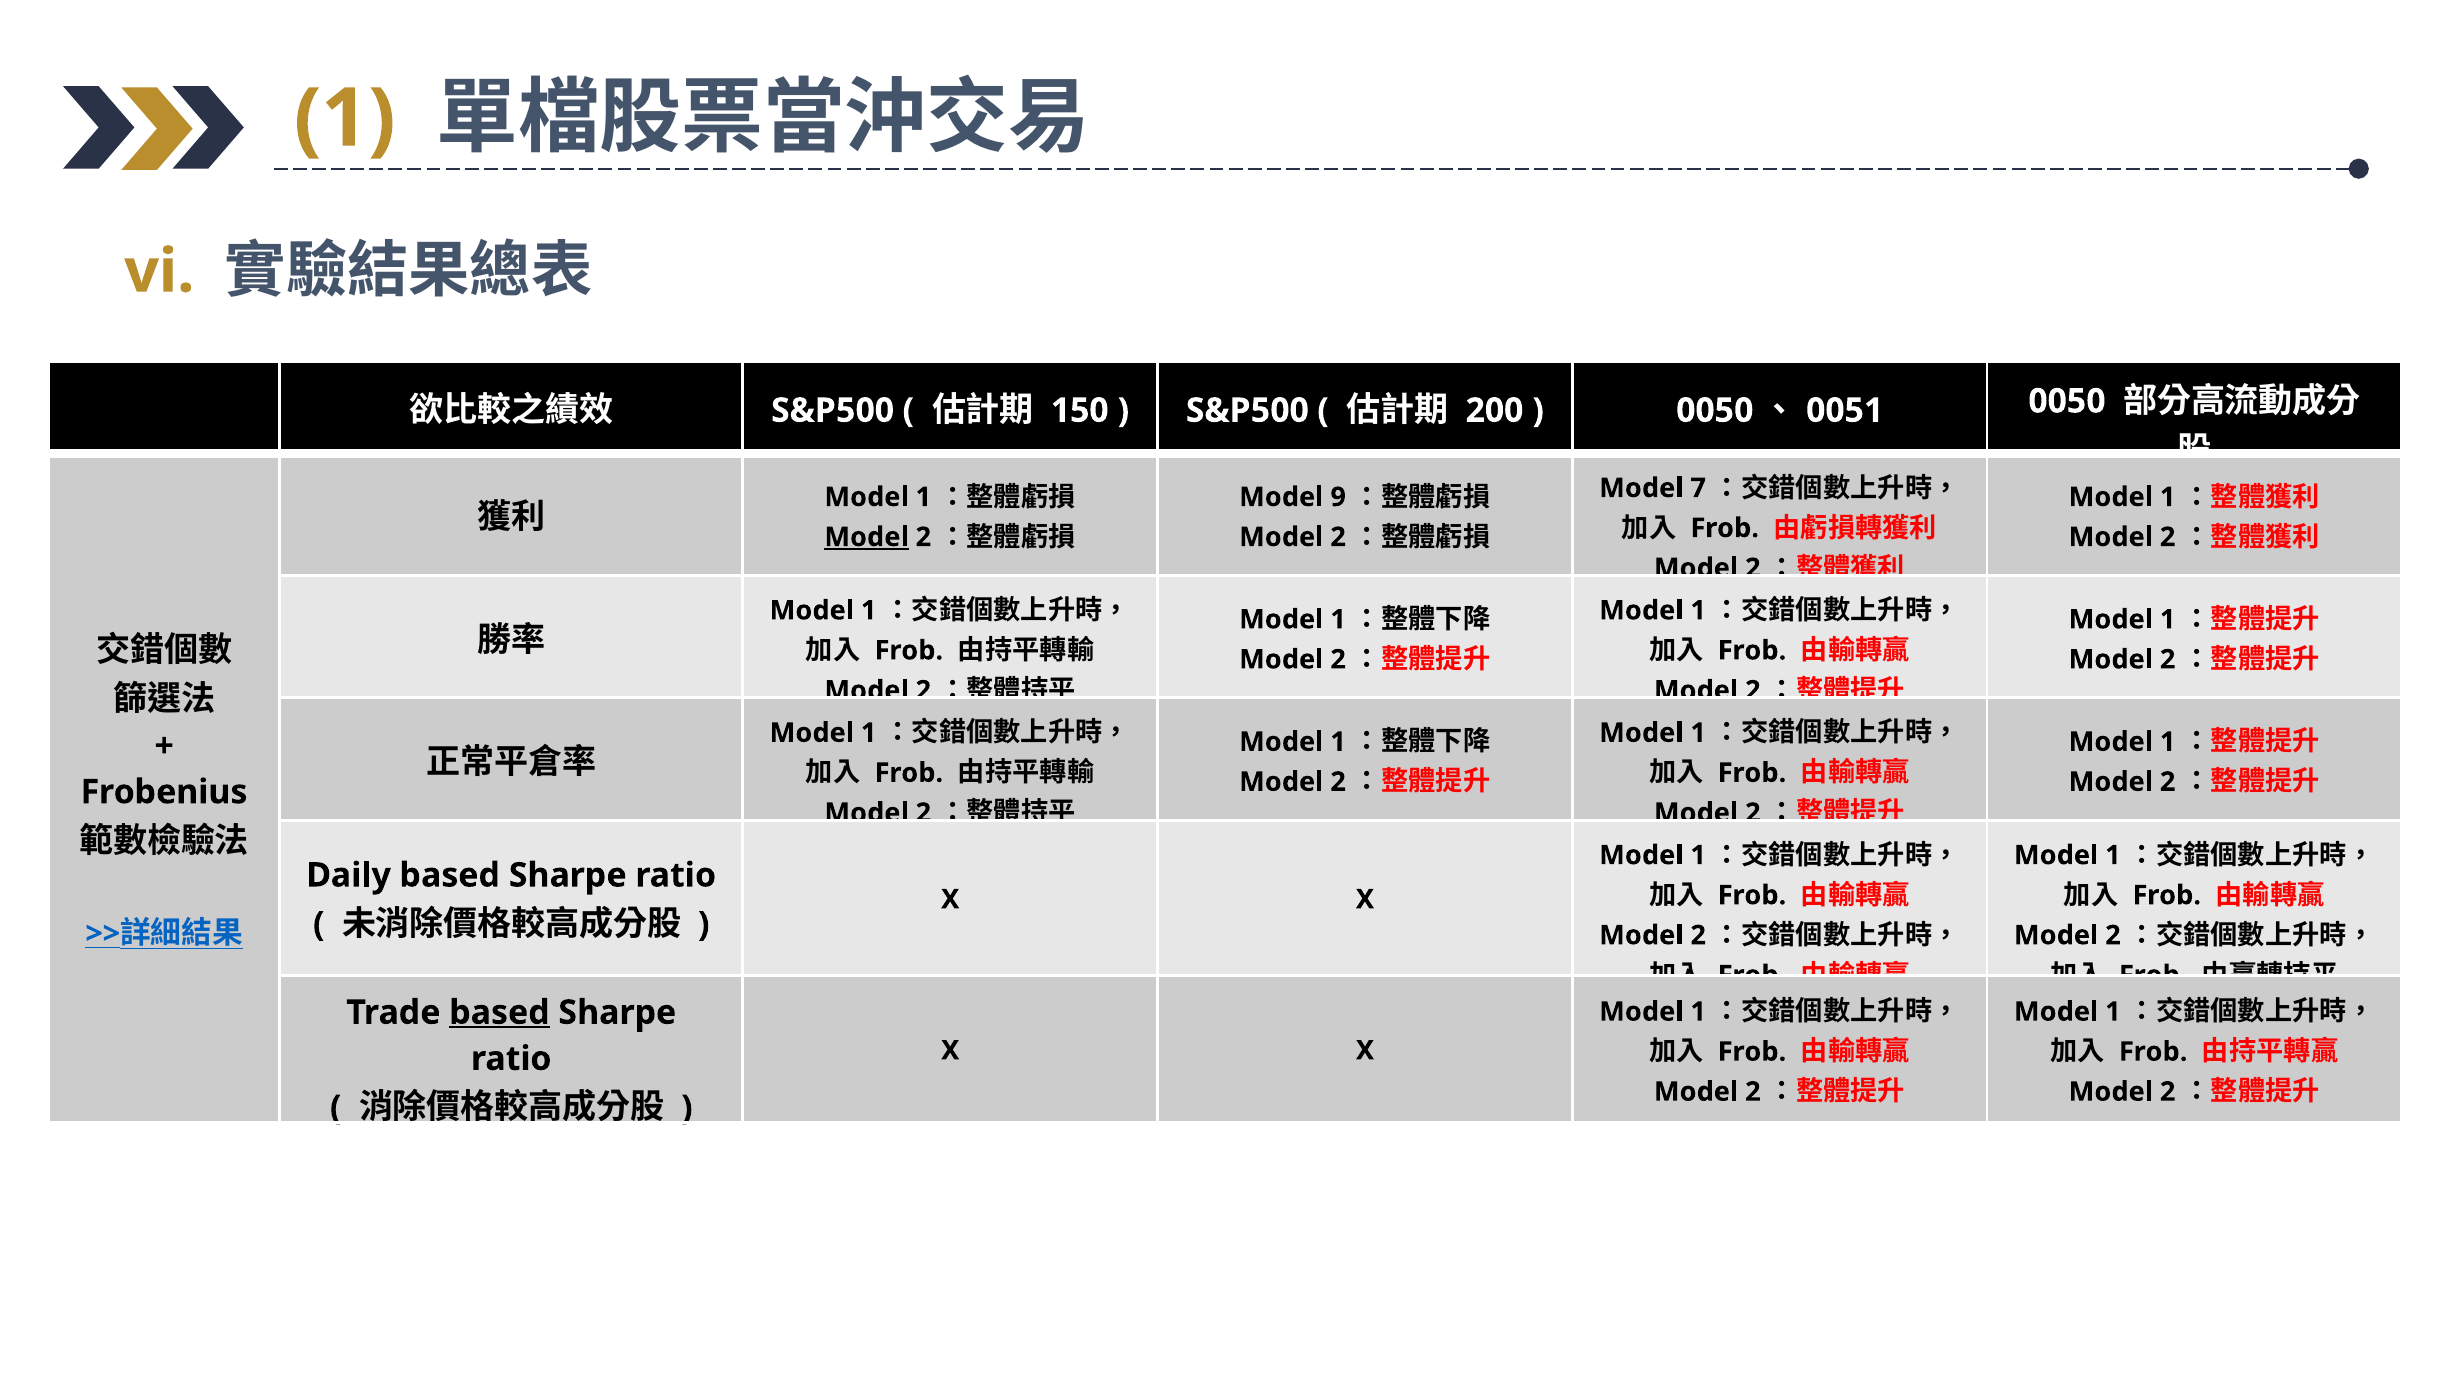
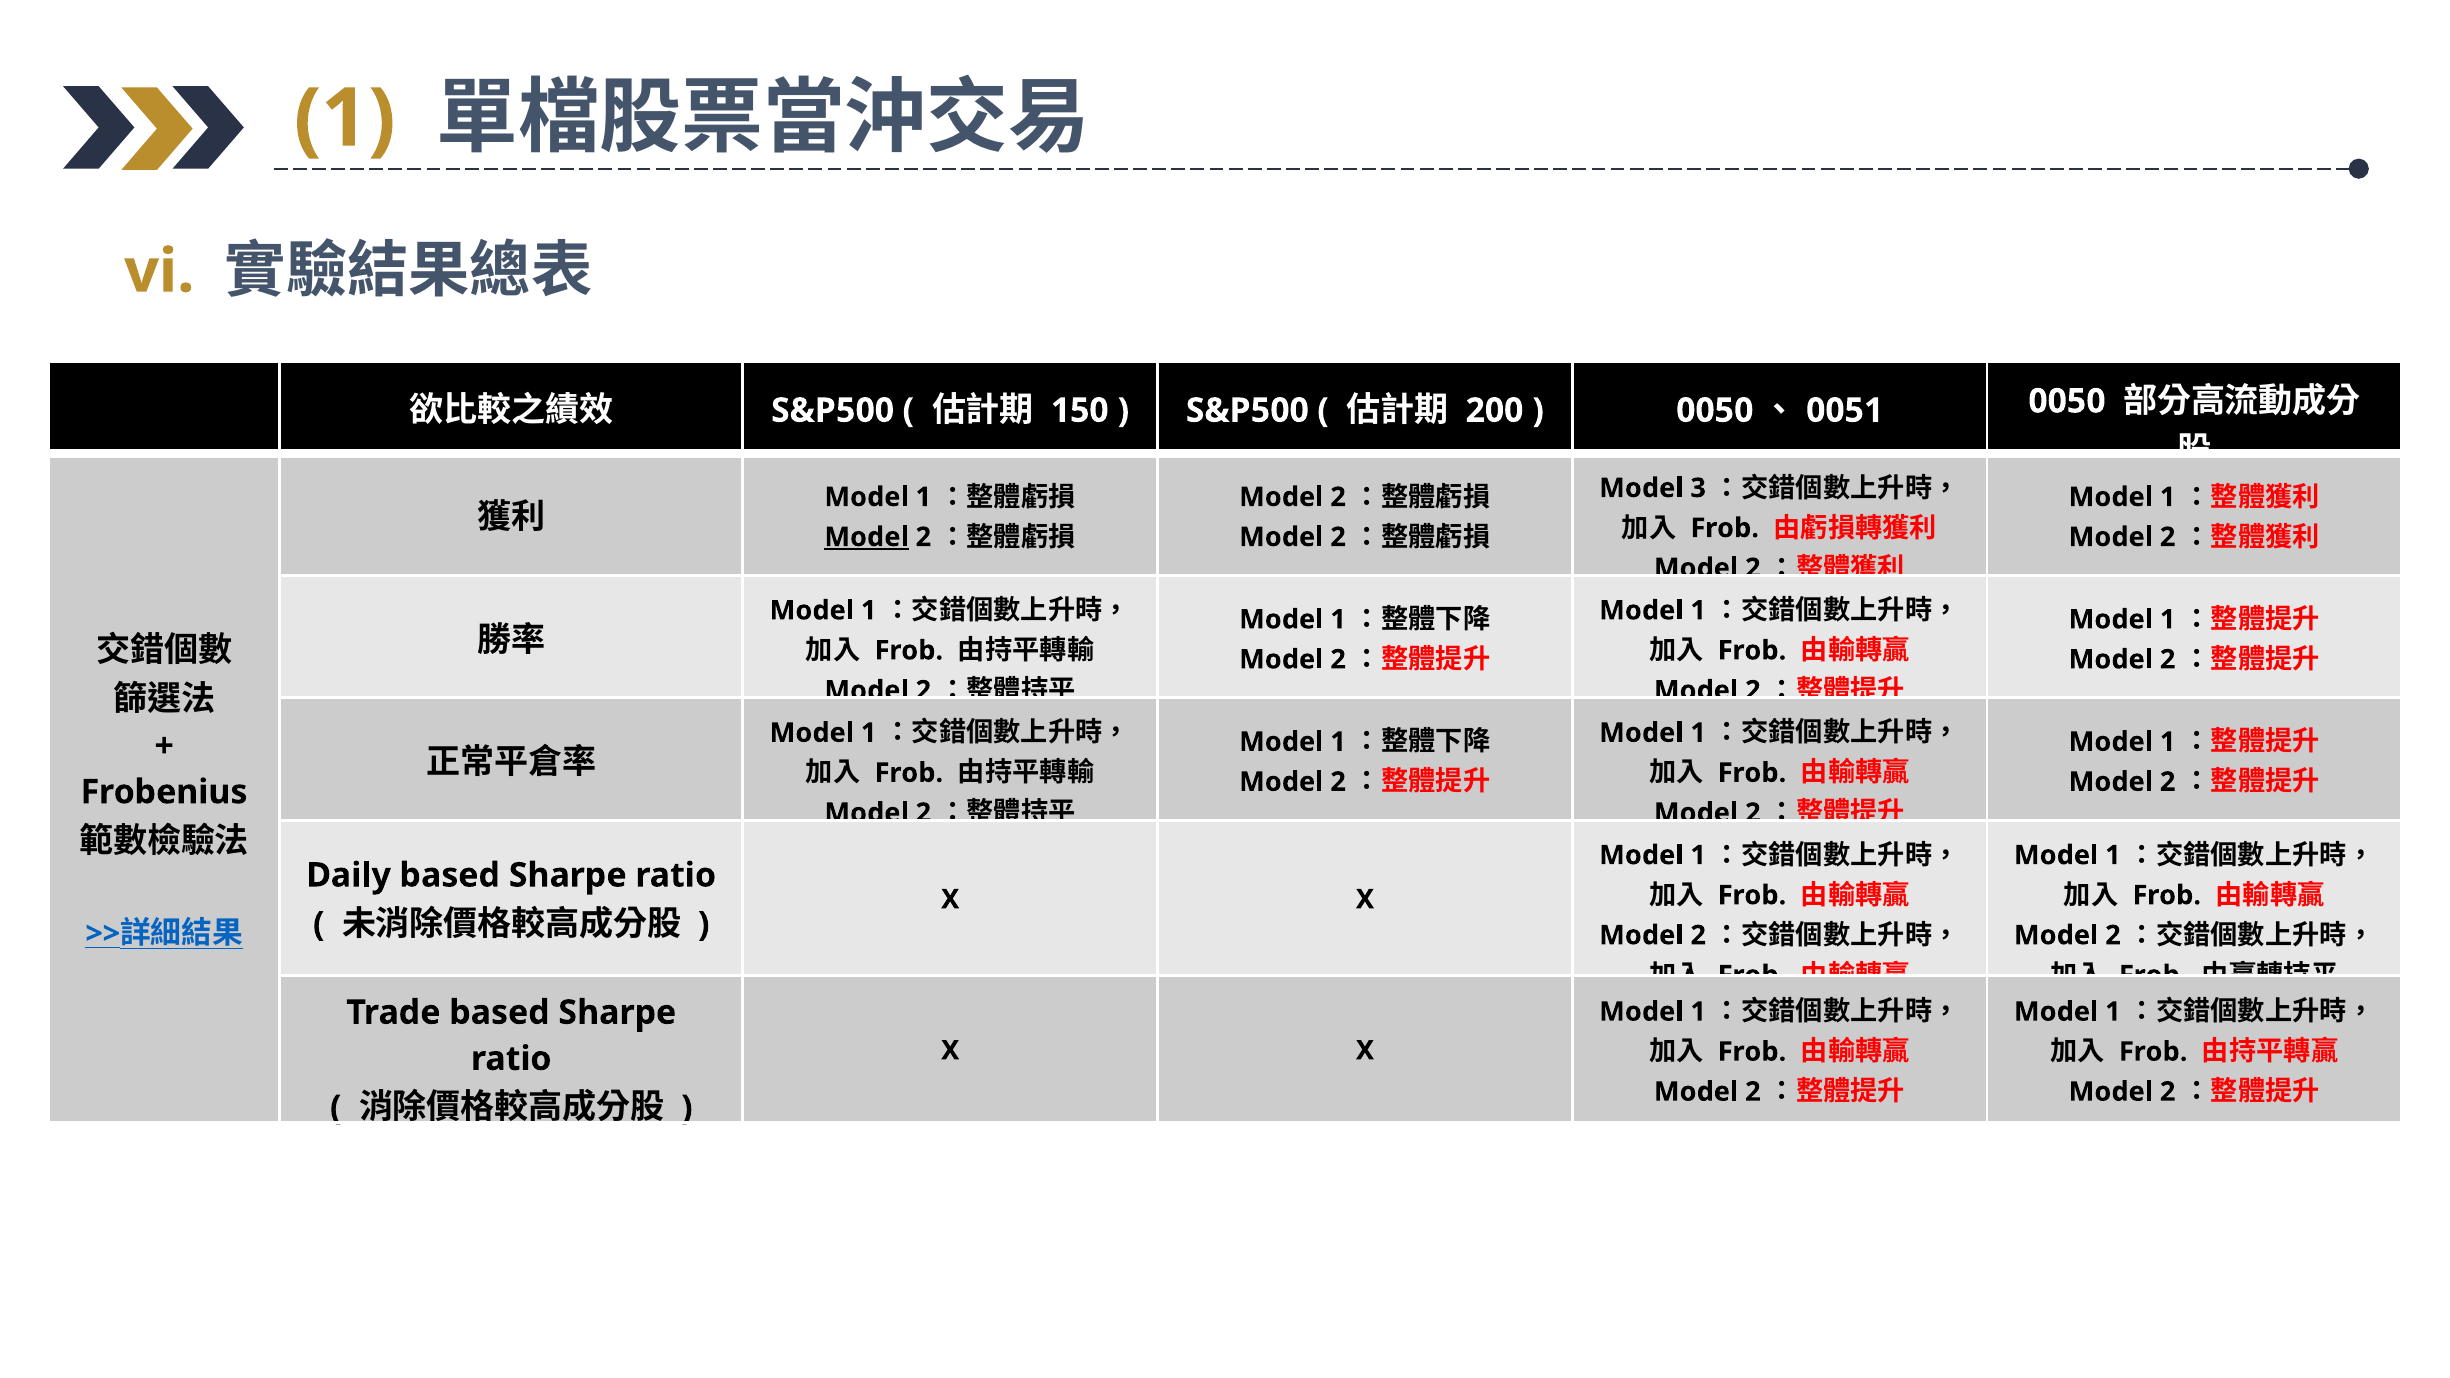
7: 7 -> 3
9 at (1338, 497): 9 -> 2
based at (499, 1013) underline: present -> none
